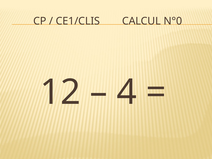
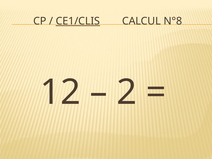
CE1/CLIS underline: none -> present
N°0: N°0 -> N°8
4: 4 -> 2
